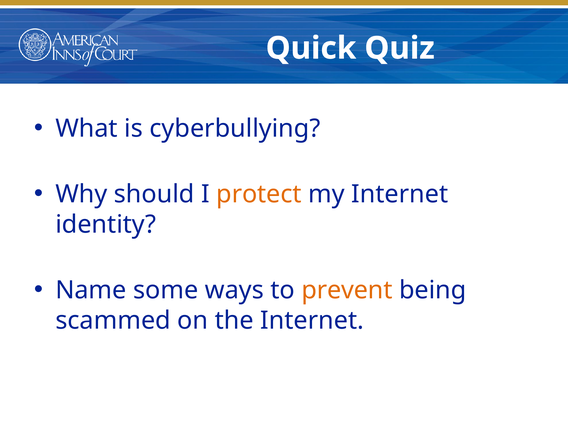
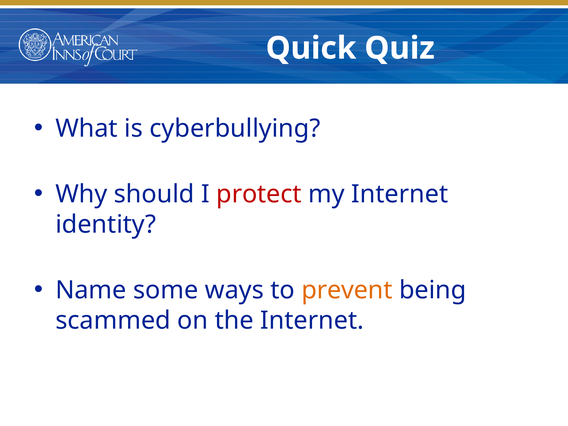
protect colour: orange -> red
